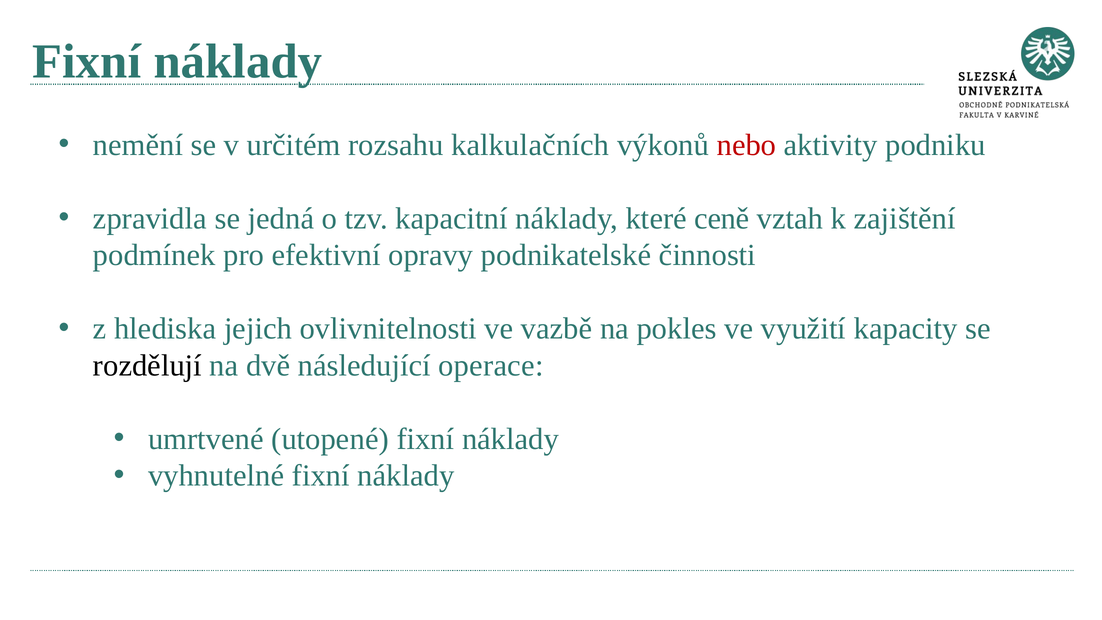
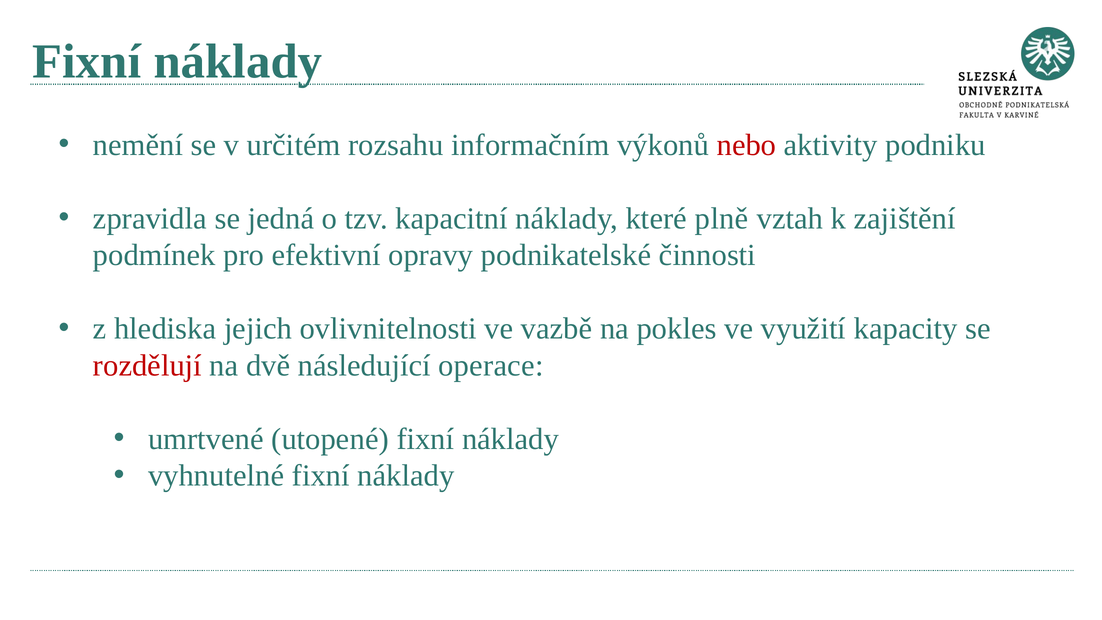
kalkulačních: kalkulačních -> informačním
ceně: ceně -> plně
rozdělují colour: black -> red
